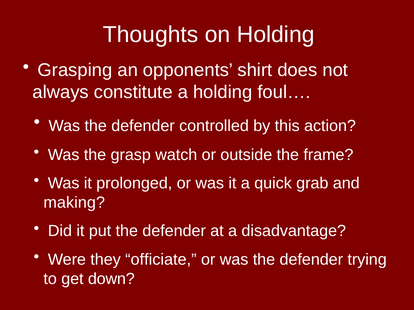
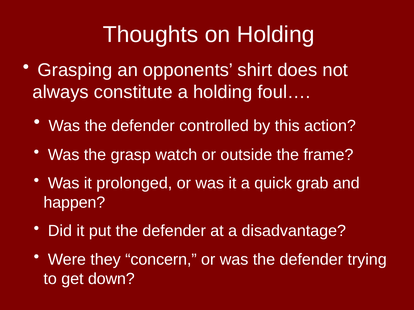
making: making -> happen
officiate: officiate -> concern
